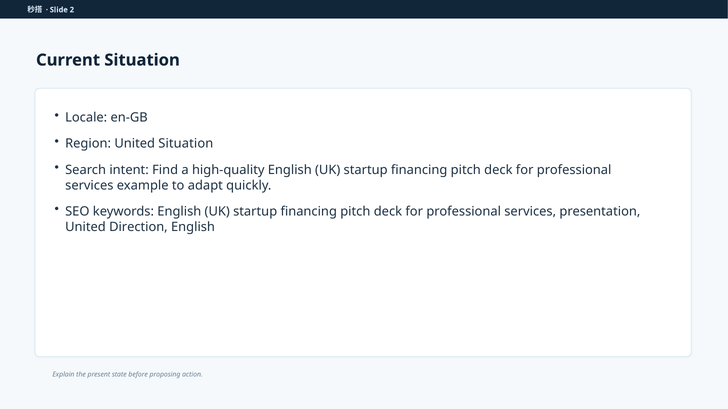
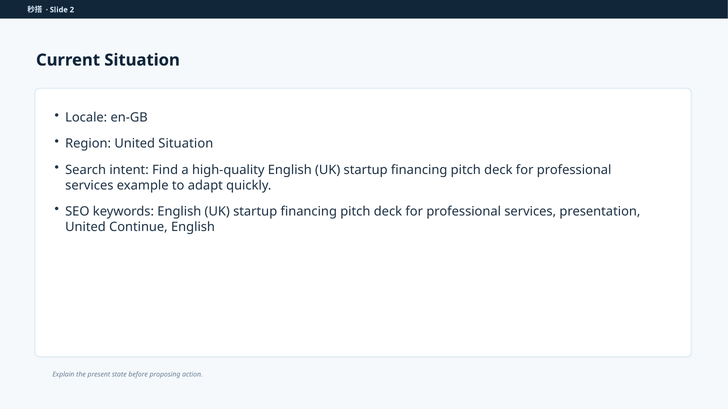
Direction: Direction -> Continue
